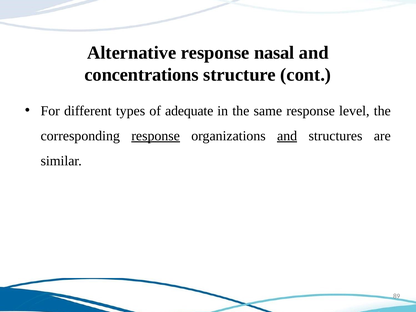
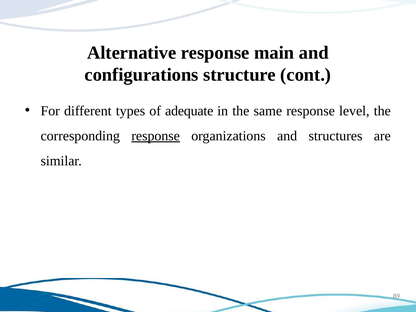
nasal: nasal -> main
concentrations: concentrations -> configurations
and at (287, 136) underline: present -> none
